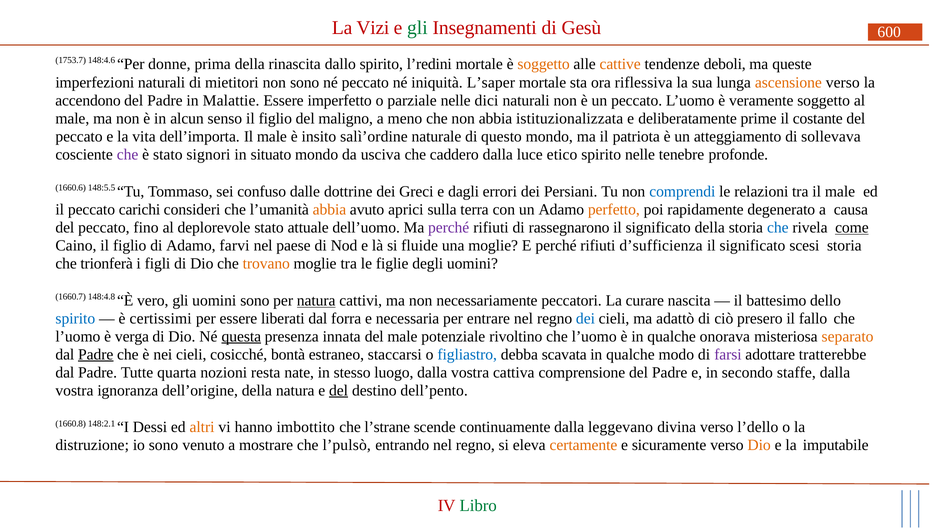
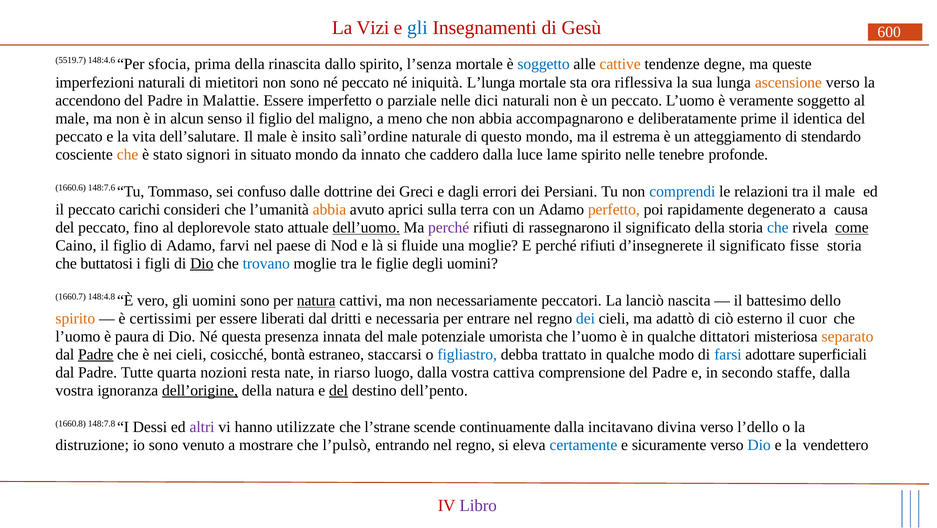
gli at (417, 28) colour: green -> blue
1753.7: 1753.7 -> 5519.7
donne: donne -> sfocia
l’redini: l’redini -> l’senza
soggetto at (544, 64) colour: orange -> blue
deboli: deboli -> degne
L’saper: L’saper -> L’lunga
istituzionalizzata: istituzionalizzata -> accompagnarono
costante: costante -> identica
dell’importa: dell’importa -> dell’salutare
patriota: patriota -> estrema
sollevava: sollevava -> stendardo
che at (128, 155) colour: purple -> orange
usciva: usciva -> innato
etico: etico -> lame
148:5.5: 148:5.5 -> 148:7.6
dell’uomo underline: none -> present
d’sufficienza: d’sufficienza -> d’insegnerete
scesi: scesi -> fisse
trionferà: trionferà -> buttatosi
Dio at (202, 263) underline: none -> present
trovano colour: orange -> blue
curare: curare -> lanciò
spirito at (75, 318) colour: blue -> orange
forra: forra -> dritti
presero: presero -> esterno
fallo: fallo -> cuor
verga: verga -> paura
questa underline: present -> none
rivoltino: rivoltino -> umorista
onorava: onorava -> dittatori
scavata: scavata -> trattato
farsi colour: purple -> blue
tratterebbe: tratterebbe -> superficiali
stesso: stesso -> riarso
dell’origine underline: none -> present
148:2.1: 148:2.1 -> 148:7.8
altri colour: orange -> purple
imbottito: imbottito -> utilizzate
leggevano: leggevano -> incitavano
certamente colour: orange -> blue
Dio at (759, 445) colour: orange -> blue
imputabile: imputabile -> vendettero
Libro colour: green -> purple
